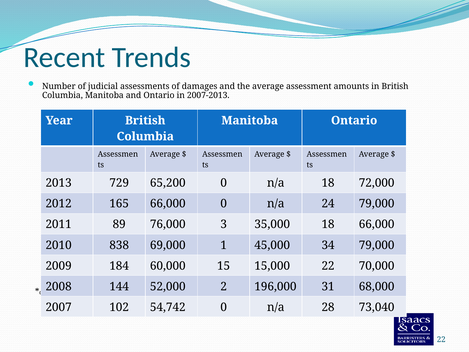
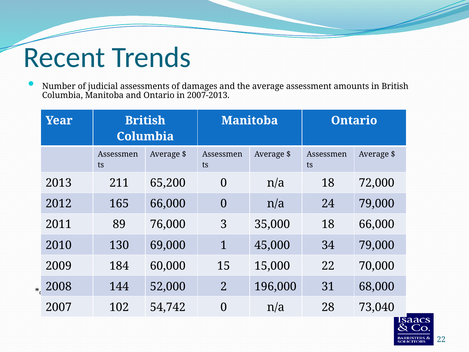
729: 729 -> 211
838: 838 -> 130
